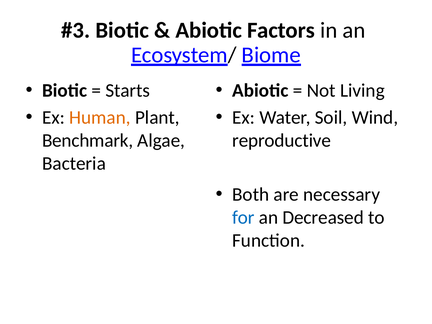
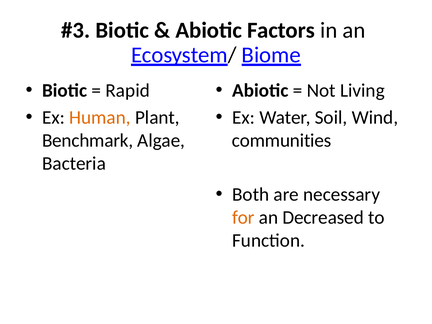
Starts: Starts -> Rapid
reproductive: reproductive -> communities
for colour: blue -> orange
